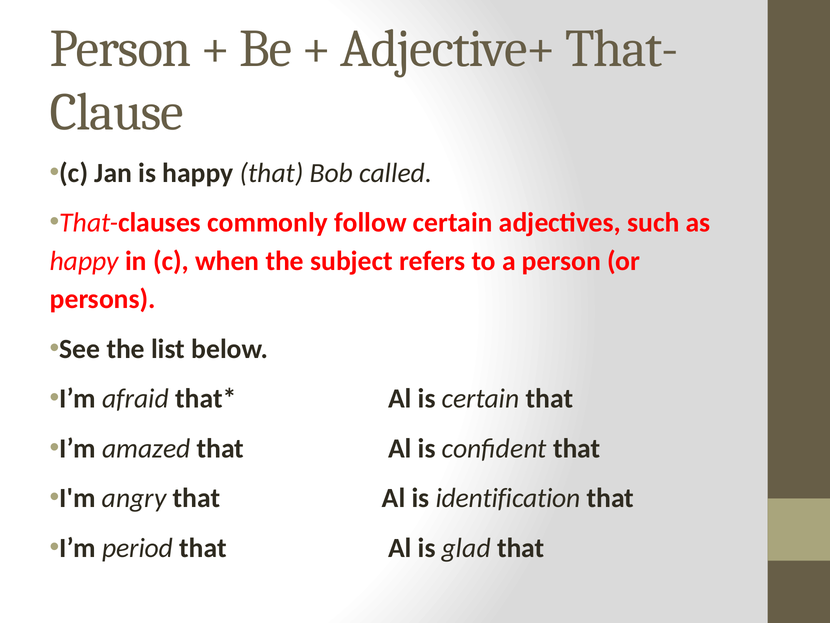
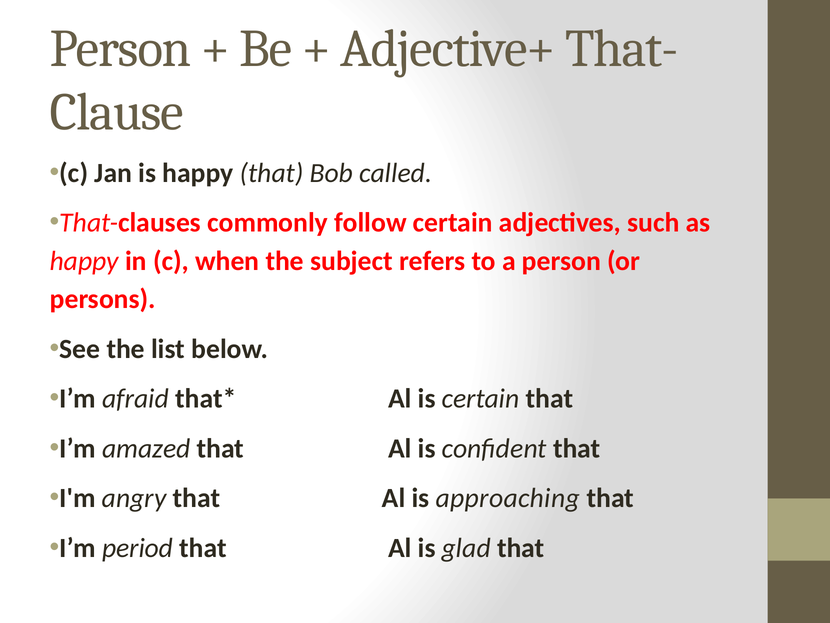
identification: identification -> approaching
